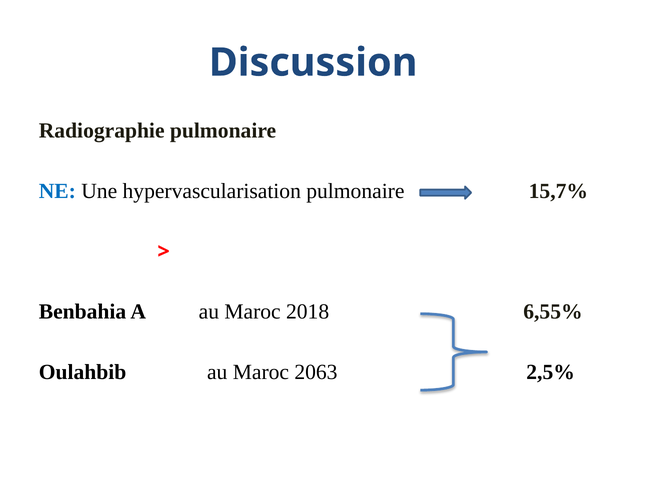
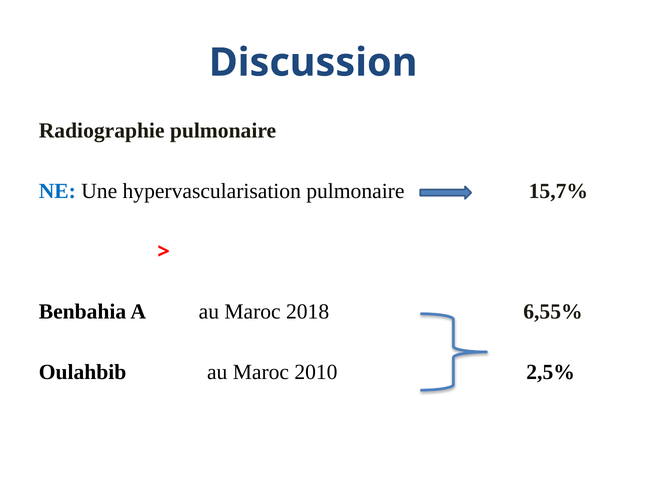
2063: 2063 -> 2010
